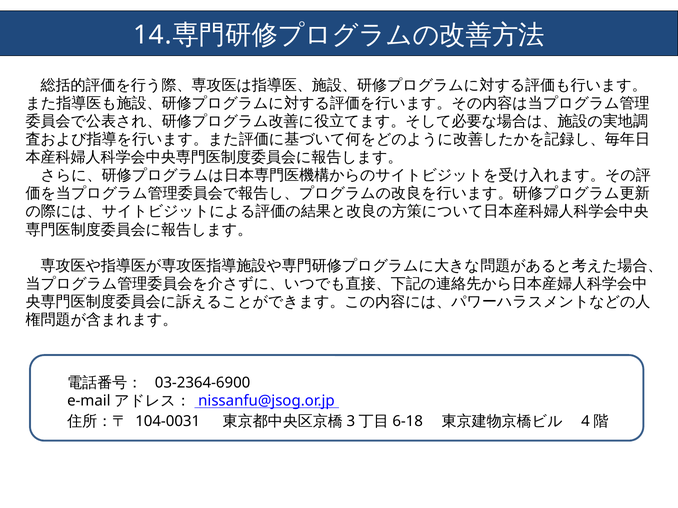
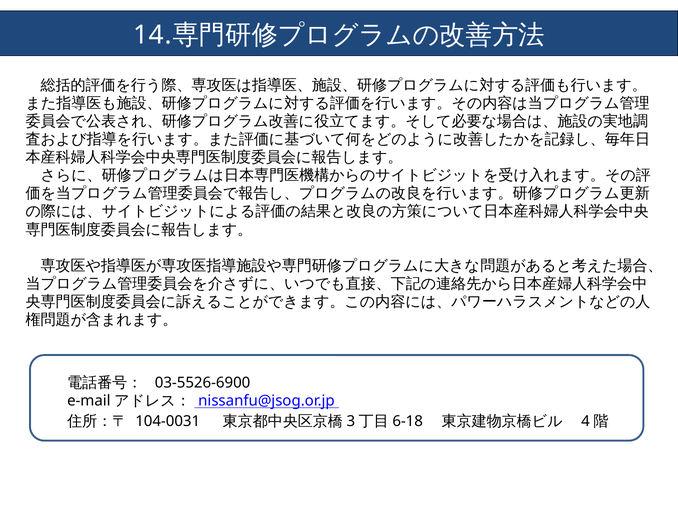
03-2364-6900: 03-2364-6900 -> 03-5526-6900
